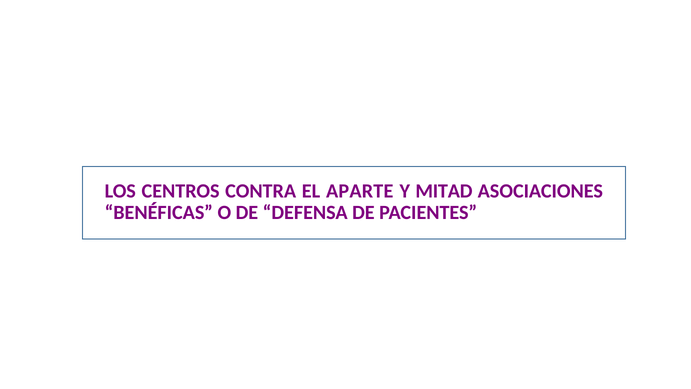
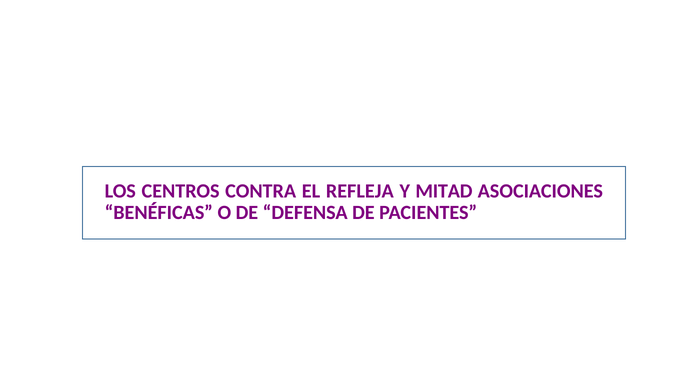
APARTE: APARTE -> REFLEJA
